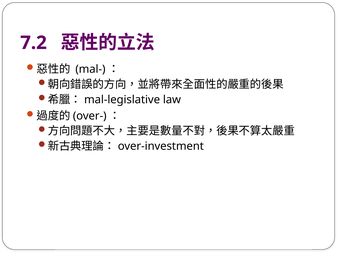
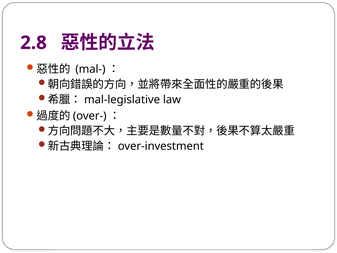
7.2: 7.2 -> 2.8
